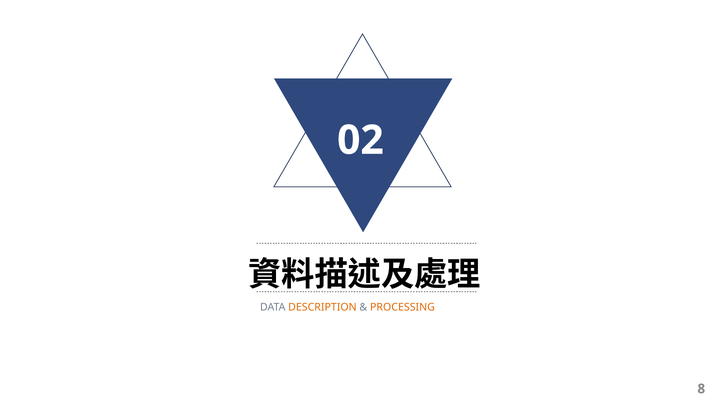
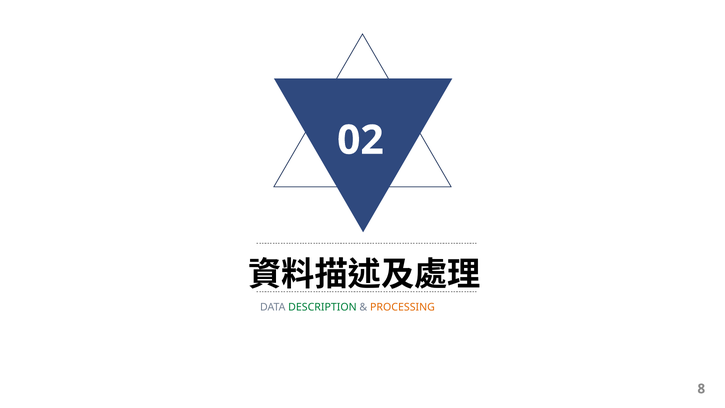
DESCRIPTION colour: orange -> green
